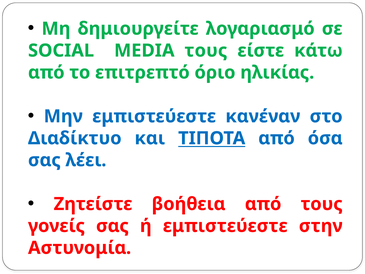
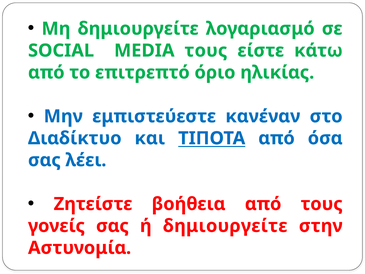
ή εμπιστεύεστε: εμπιστεύεστε -> δημιουργείτε
